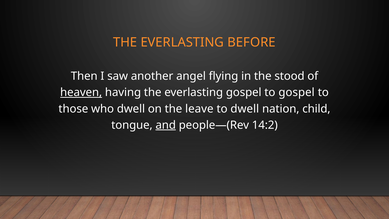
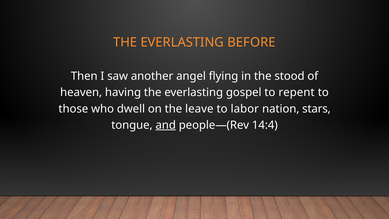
heaven underline: present -> none
to gospel: gospel -> repent
to dwell: dwell -> labor
child: child -> stars
14:2: 14:2 -> 14:4
